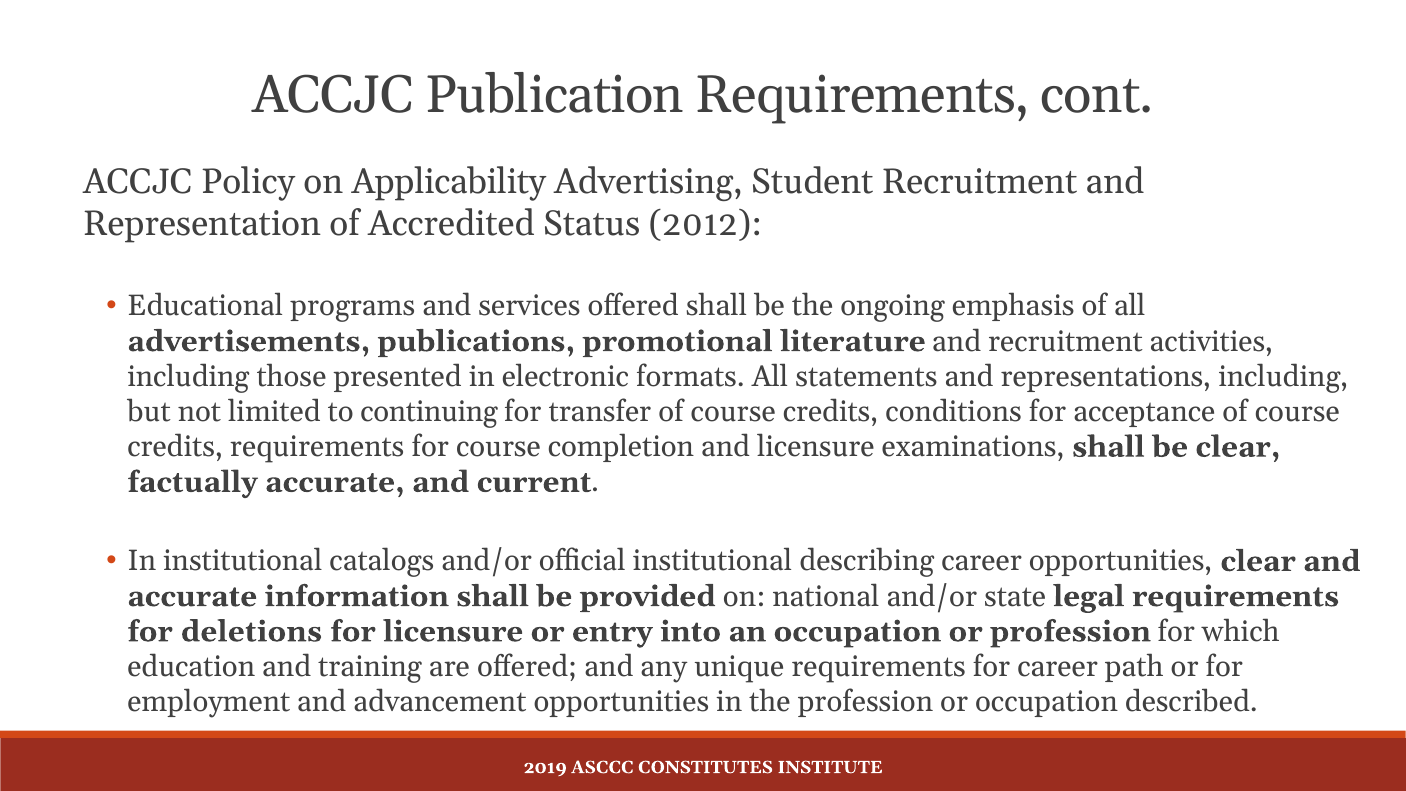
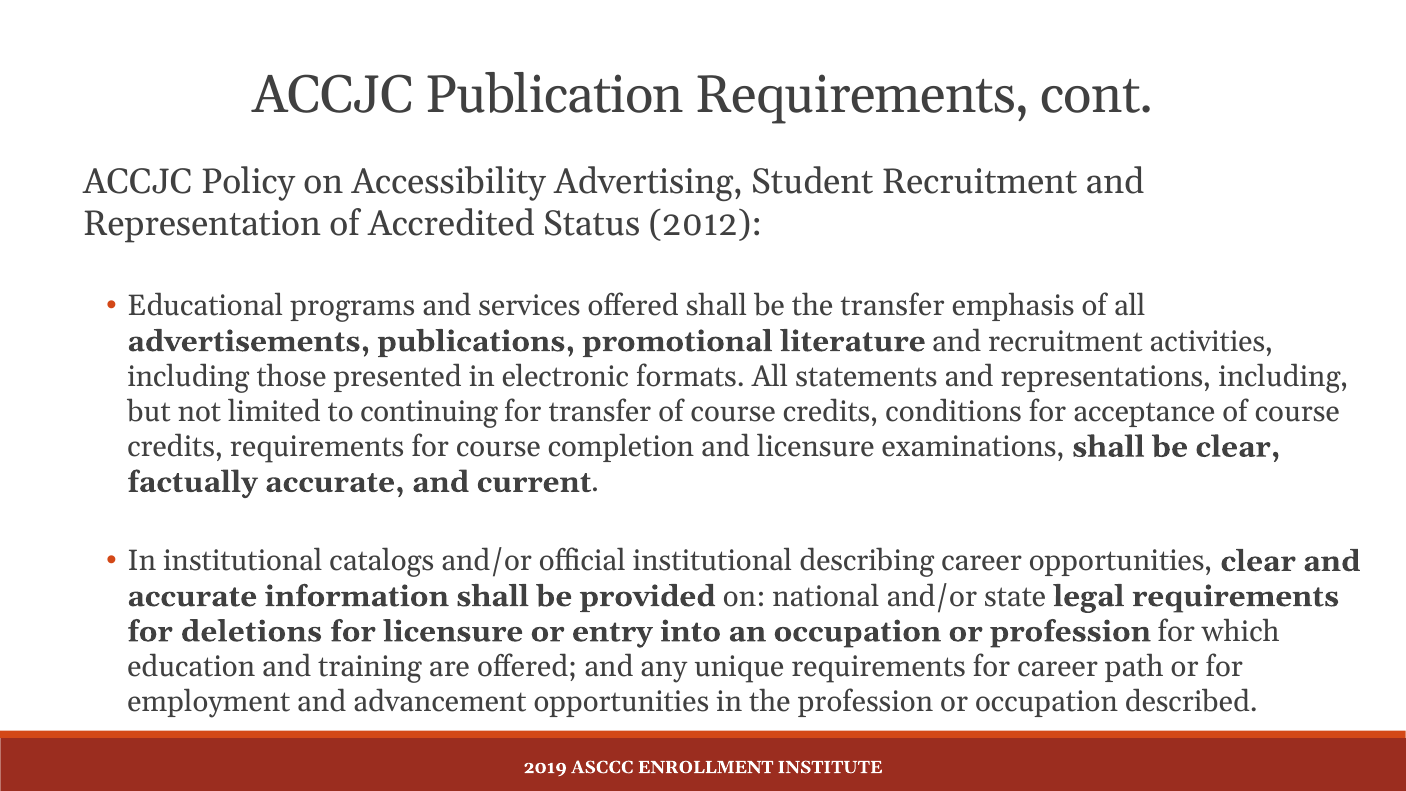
Applicability: Applicability -> Accessibility
the ongoing: ongoing -> transfer
CONSTITUTES: CONSTITUTES -> ENROLLMENT
